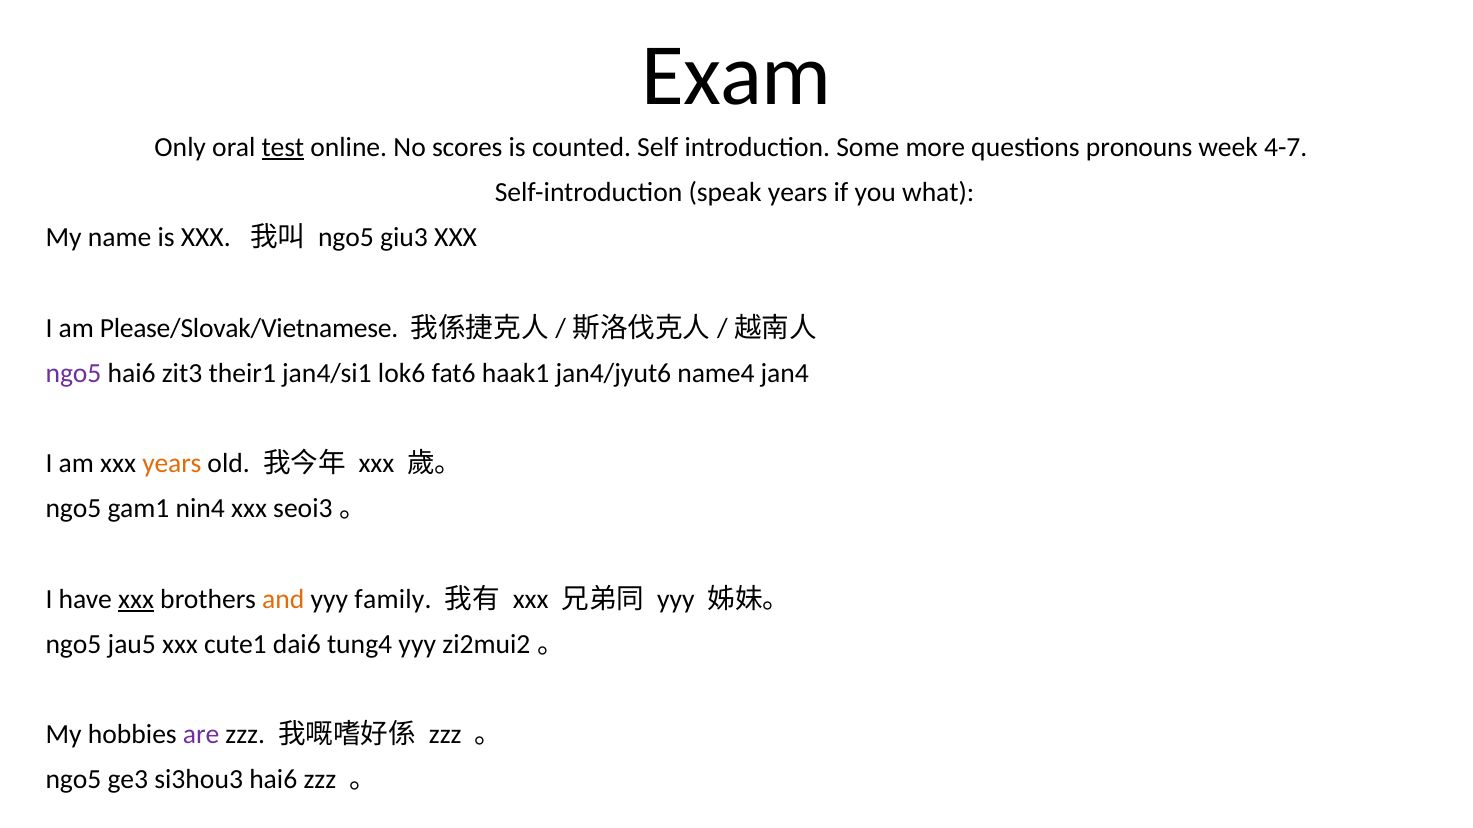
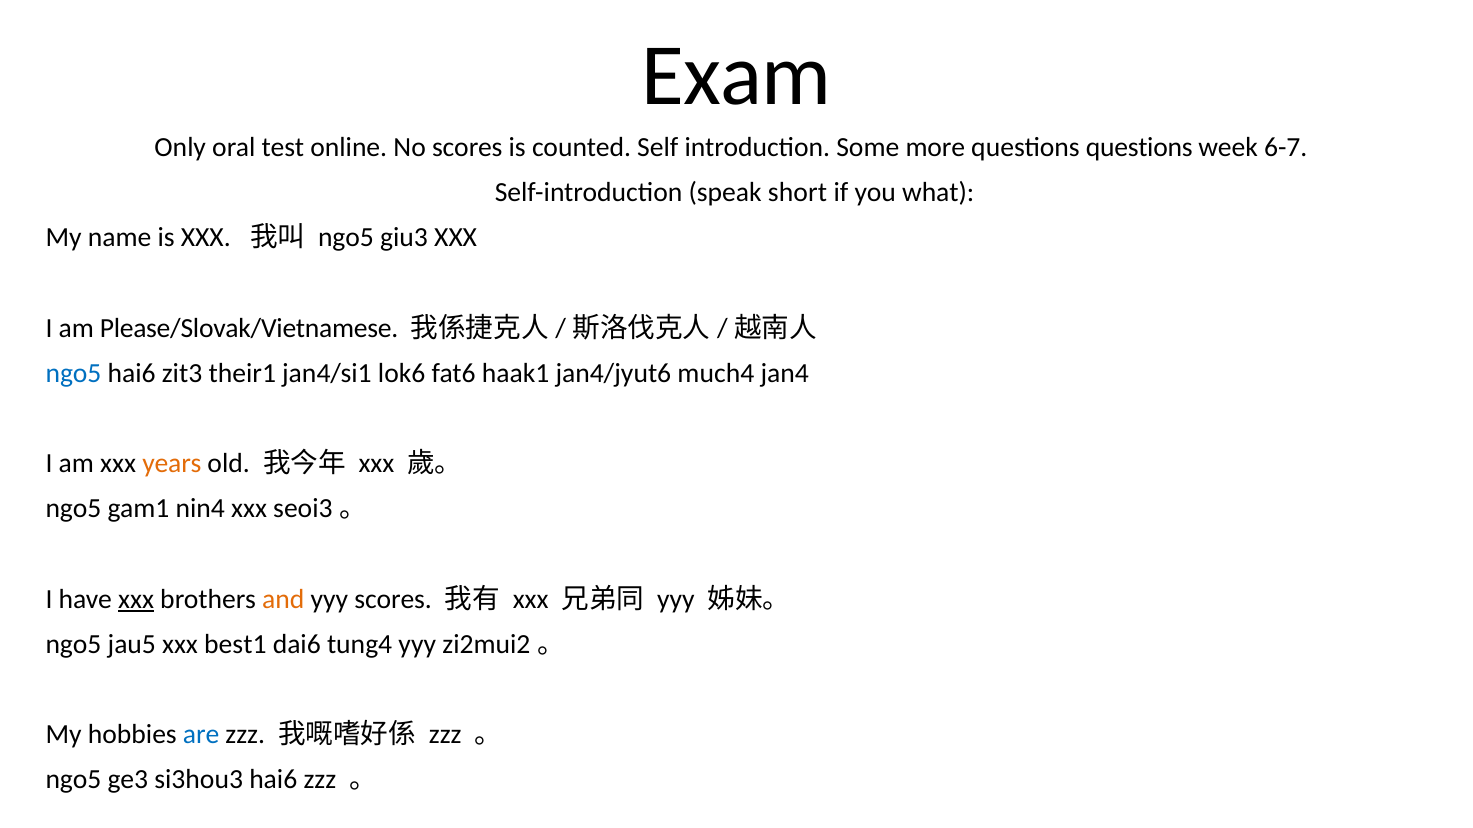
test underline: present -> none
questions pronouns: pronouns -> questions
4-7: 4-7 -> 6-7
speak years: years -> short
ngo5 at (74, 373) colour: purple -> blue
name4: name4 -> much4
yyy family: family -> scores
cute1: cute1 -> best1
are colour: purple -> blue
